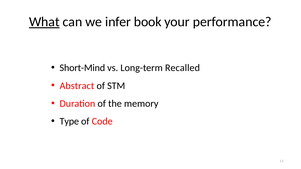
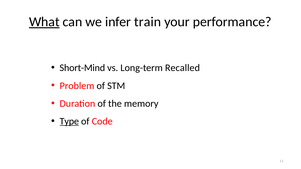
book: book -> train
Abstract: Abstract -> Problem
Type underline: none -> present
